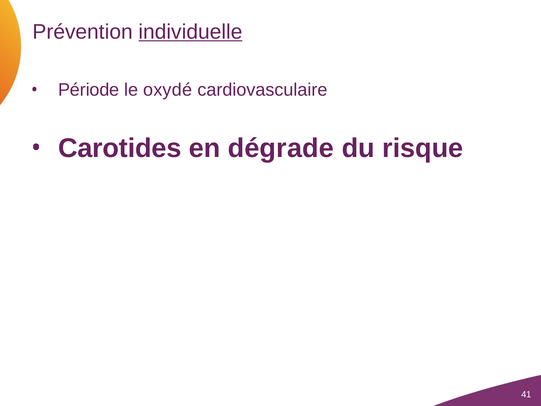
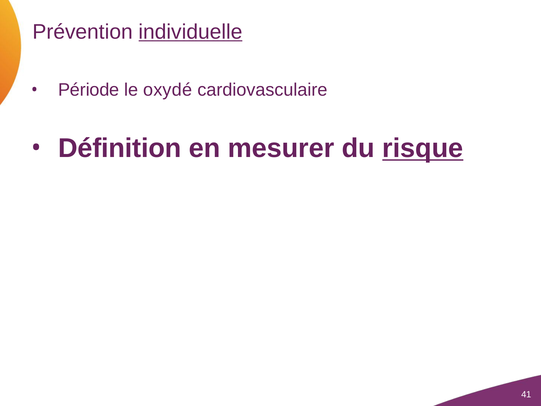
Carotides: Carotides -> Définition
dégrade: dégrade -> mesurer
risque underline: none -> present
